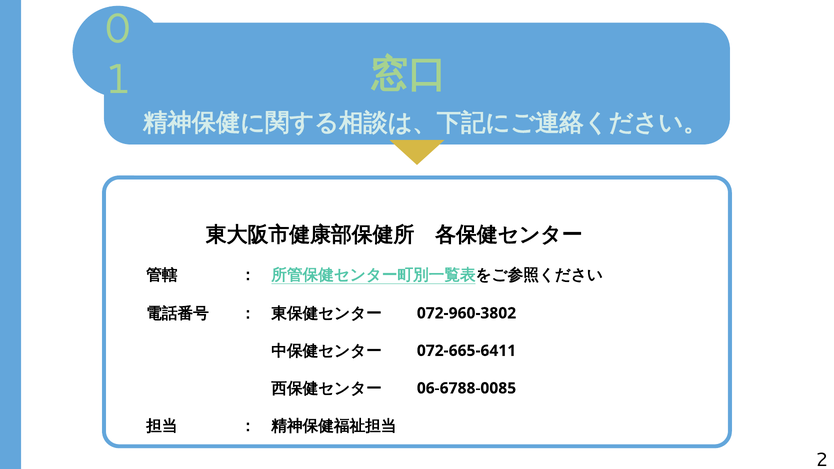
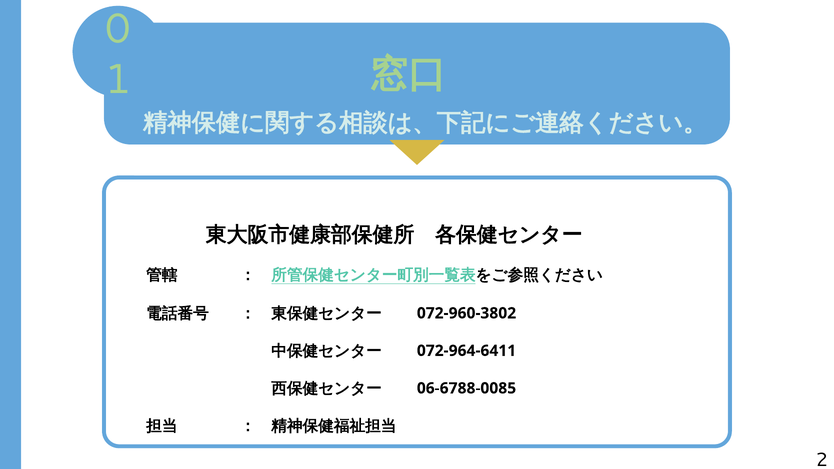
072-665-6411: 072-665-6411 -> 072-964-6411
